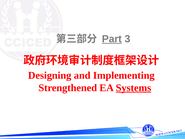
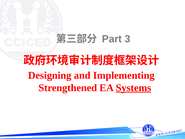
Part underline: present -> none
